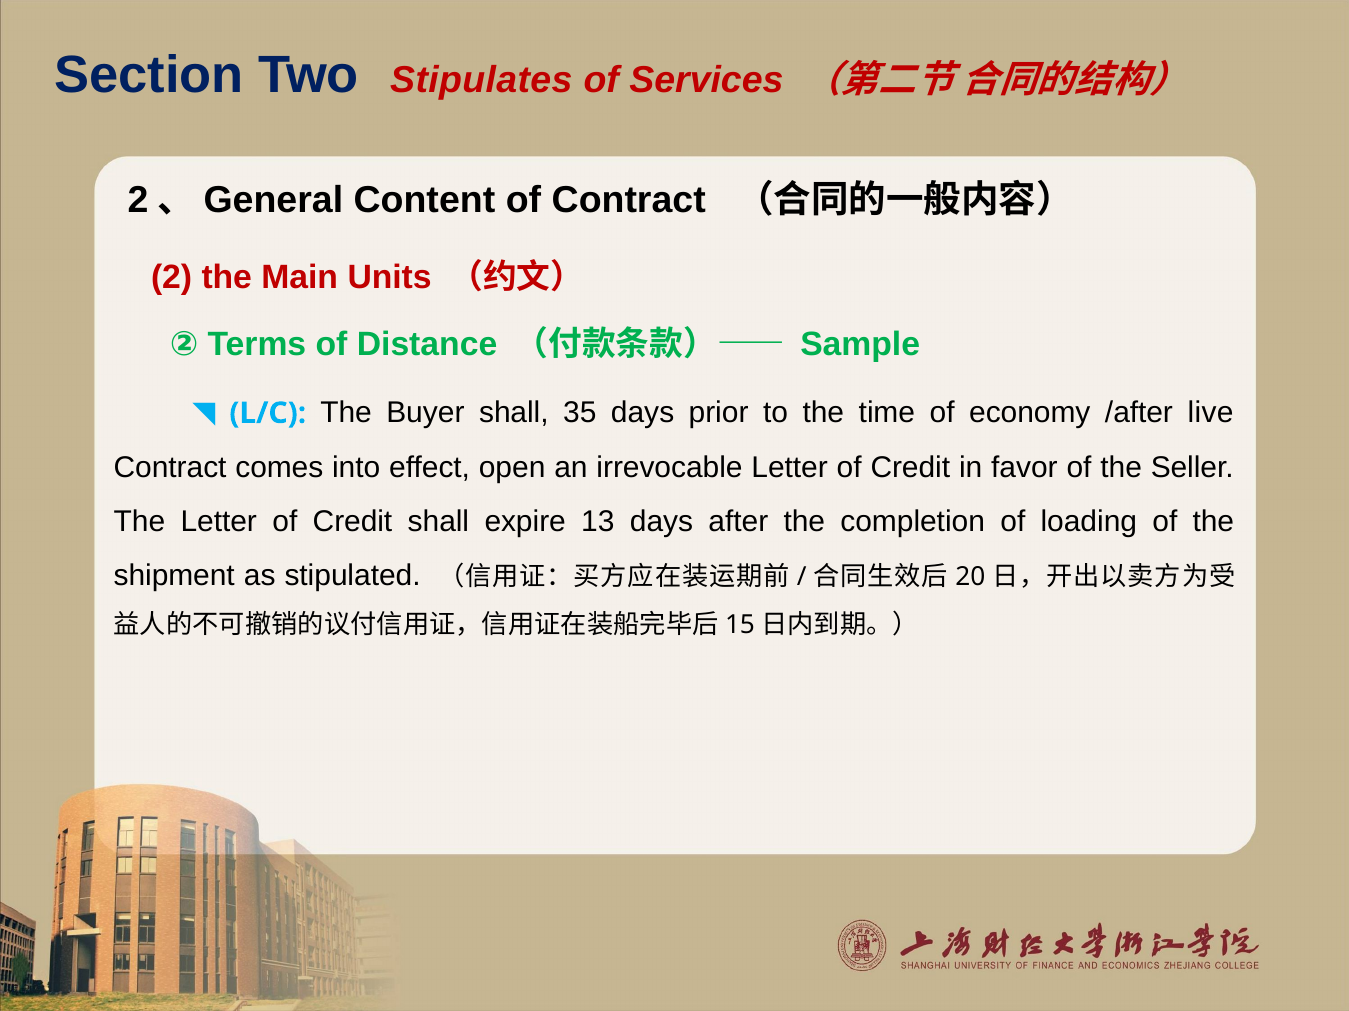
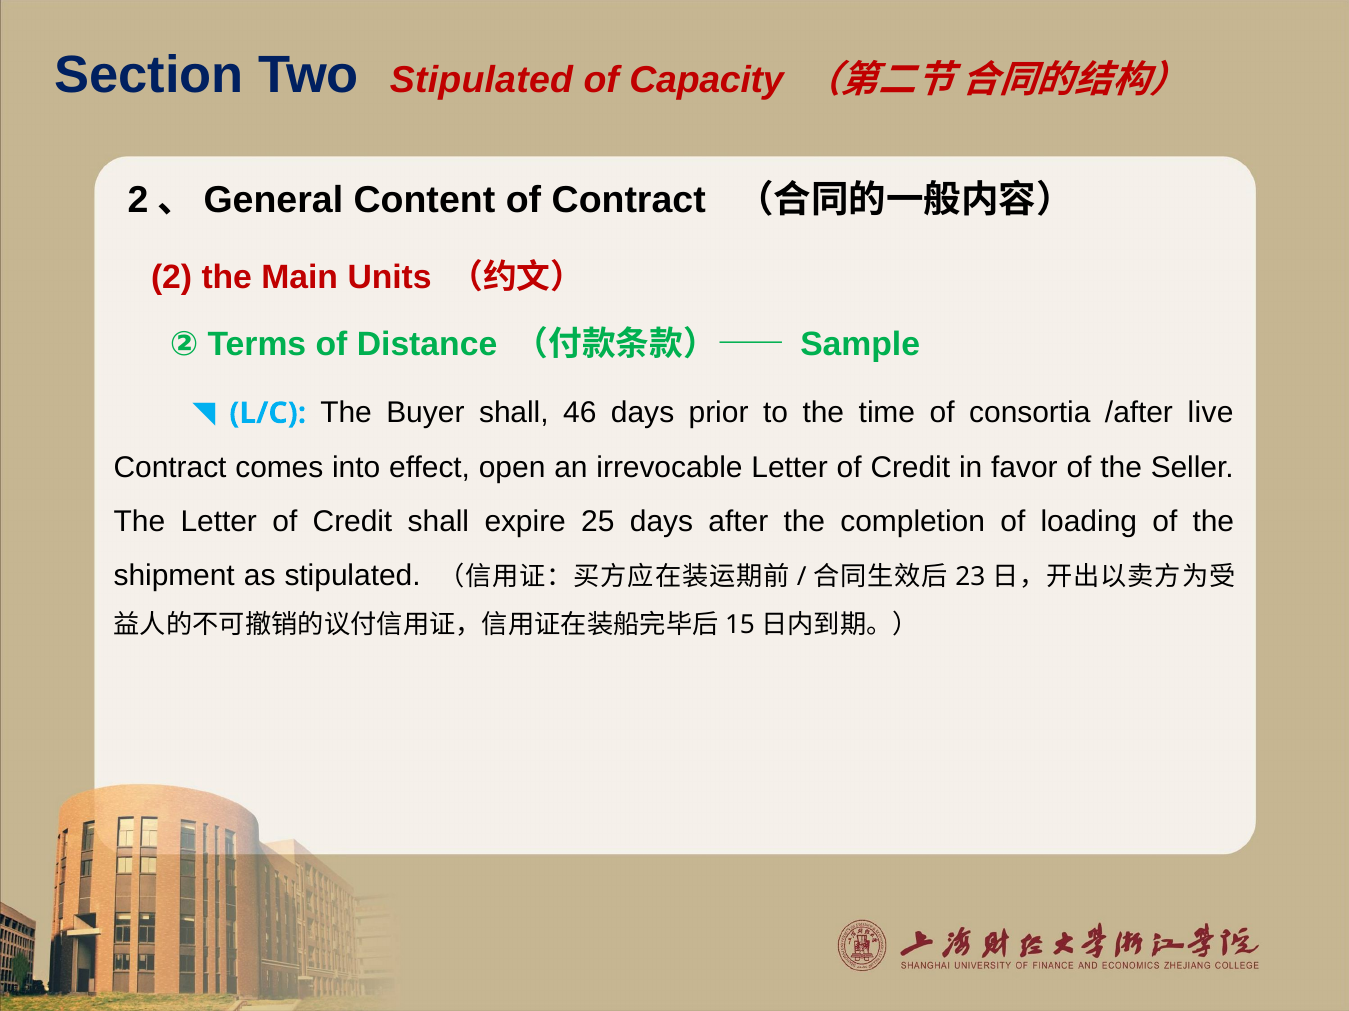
Two Stipulates: Stipulates -> Stipulated
Services: Services -> Capacity
35: 35 -> 46
economy: economy -> consortia
13: 13 -> 25
20: 20 -> 23
